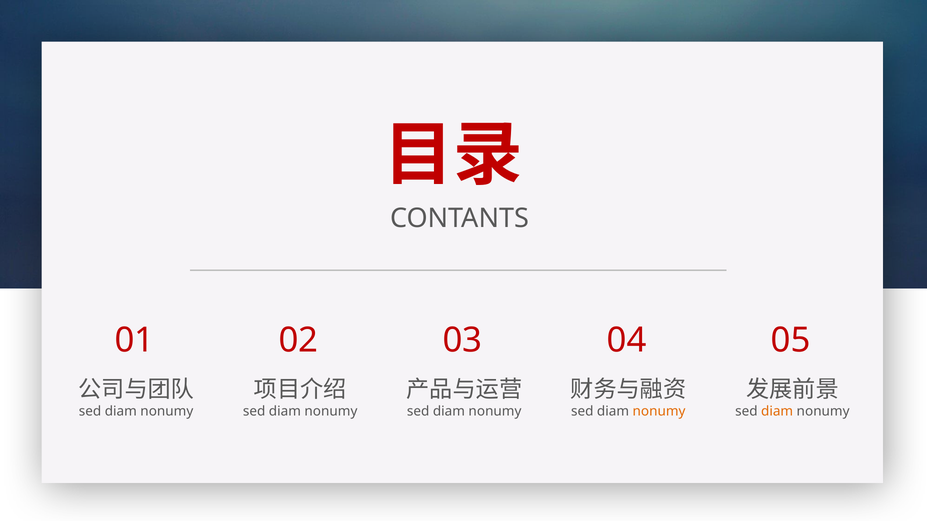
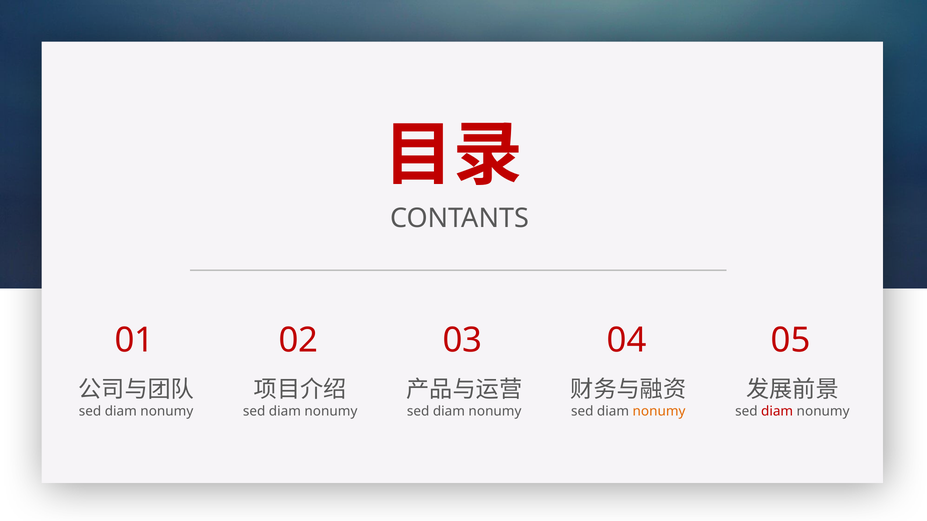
diam at (777, 411) colour: orange -> red
